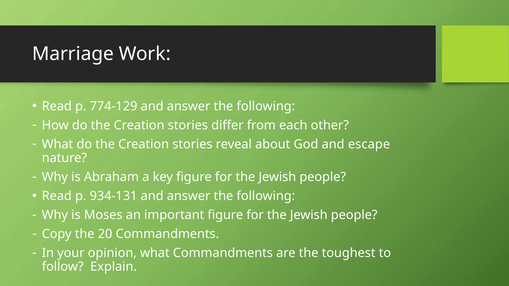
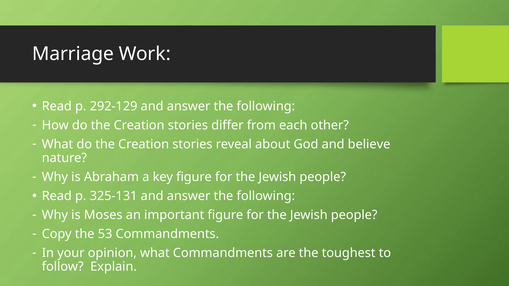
774-129: 774-129 -> 292-129
escape: escape -> believe
934-131: 934-131 -> 325-131
20: 20 -> 53
